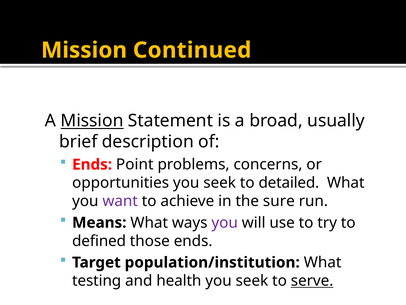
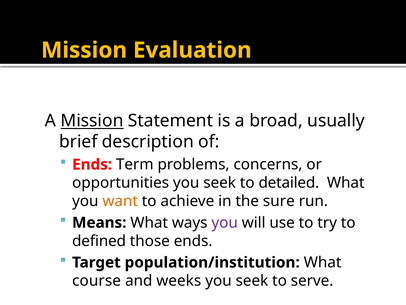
Continued: Continued -> Evaluation
Point: Point -> Term
want colour: purple -> orange
testing: testing -> course
health: health -> weeks
serve underline: present -> none
